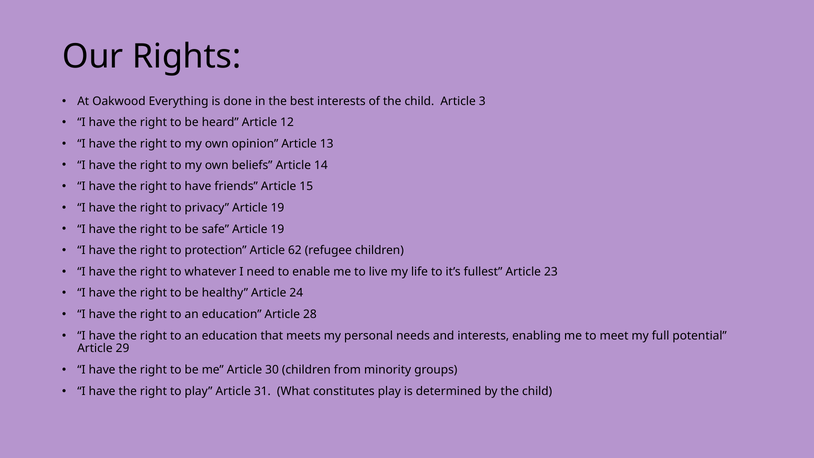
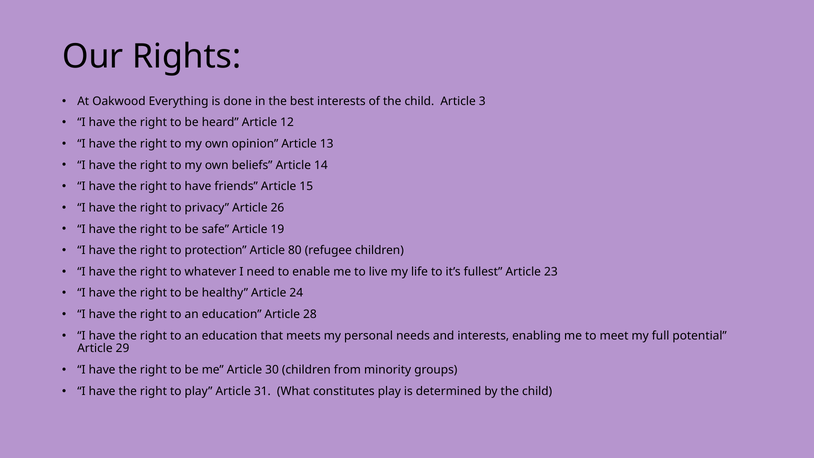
privacy Article 19: 19 -> 26
62: 62 -> 80
